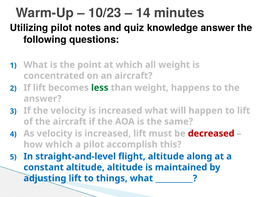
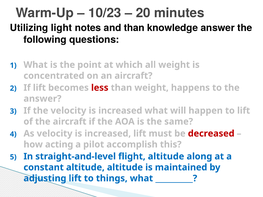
14: 14 -> 20
Utilizing pilot: pilot -> light
and quiz: quiz -> than
less colour: green -> red
how which: which -> acting
